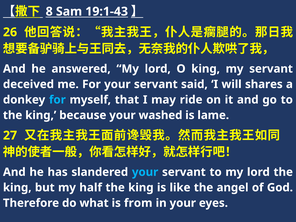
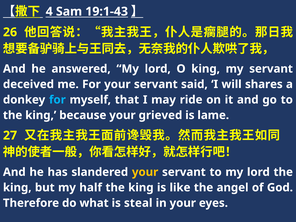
8: 8 -> 4
washed: washed -> grieved
your at (145, 172) colour: light blue -> yellow
from: from -> steal
